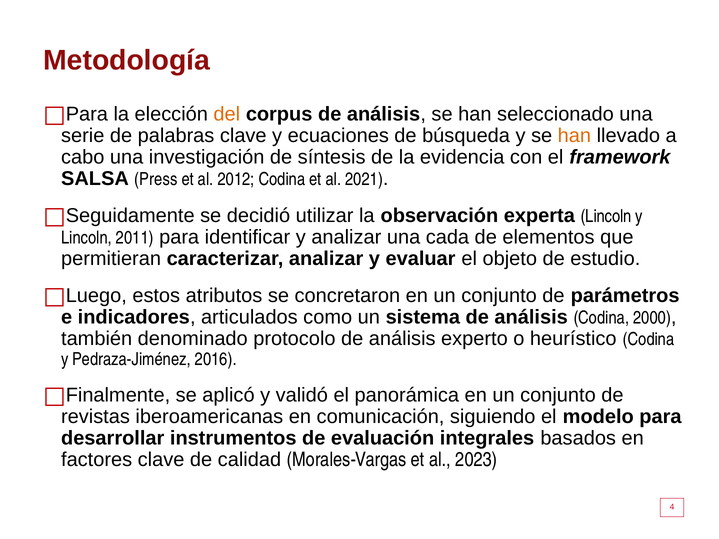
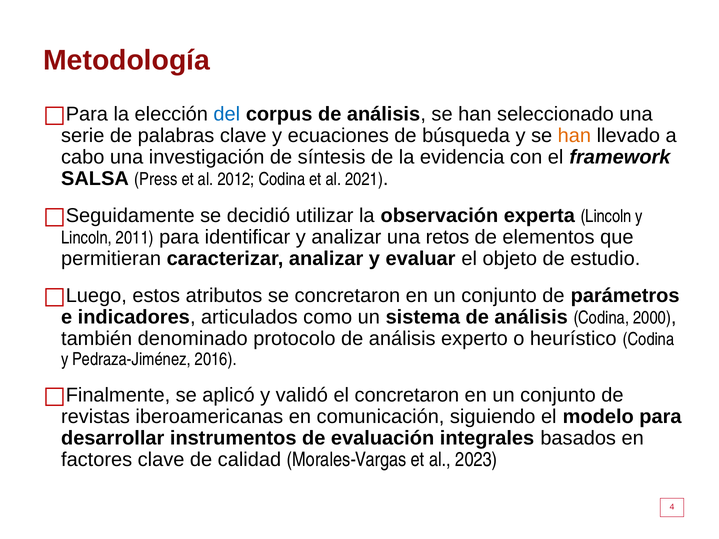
del colour: orange -> blue
cada: cada -> retos
el panorámica: panorámica -> concretaron
